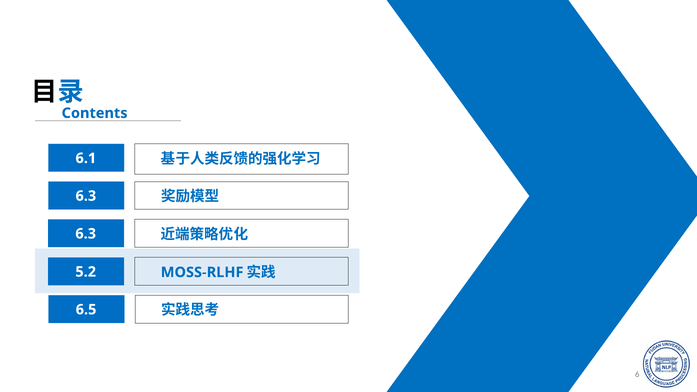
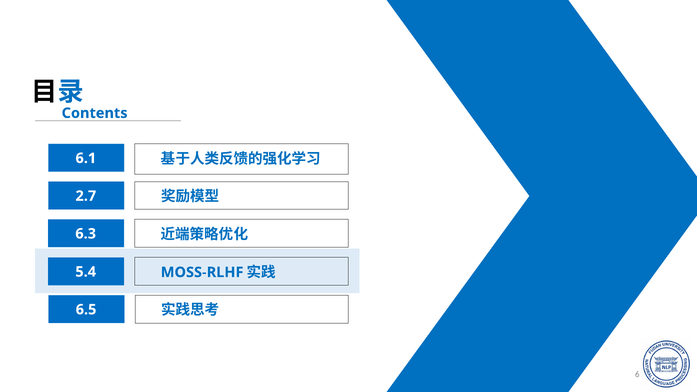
6.3 at (86, 196): 6.3 -> 2.7
5.2: 5.2 -> 5.4
